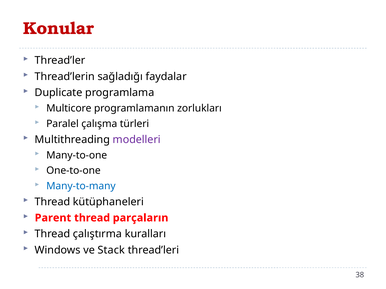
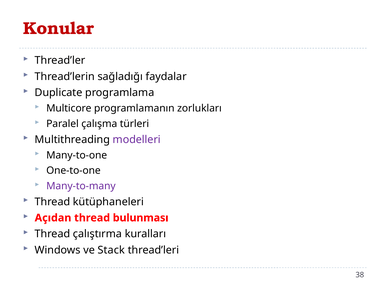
Many-to-many colour: blue -> purple
Parent: Parent -> Açıdan
parçaların: parçaların -> bulunması
